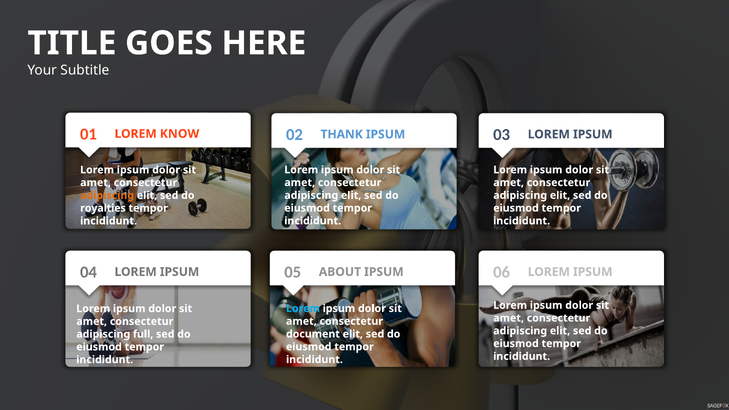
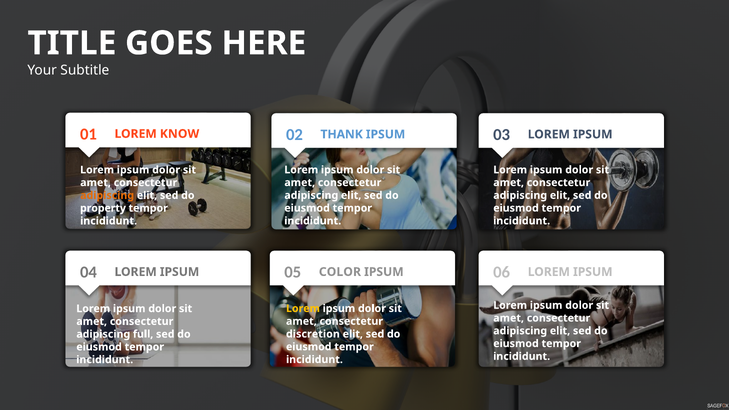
royalties: royalties -> property
ABOUT: ABOUT -> COLOR
Lorem at (303, 309) colour: light blue -> yellow
document: document -> discretion
